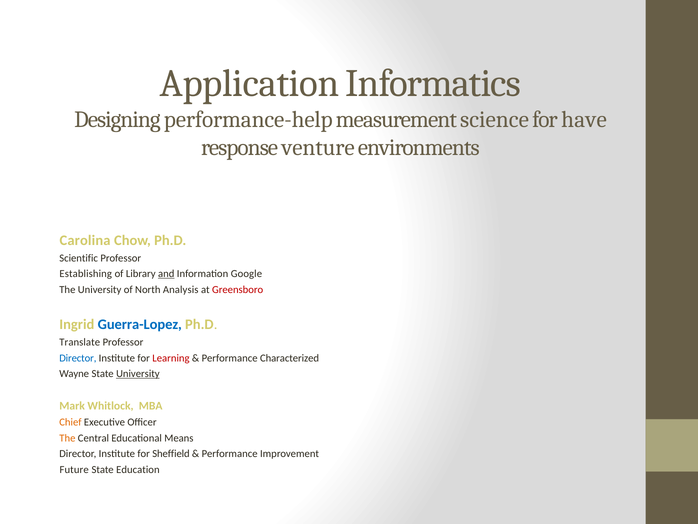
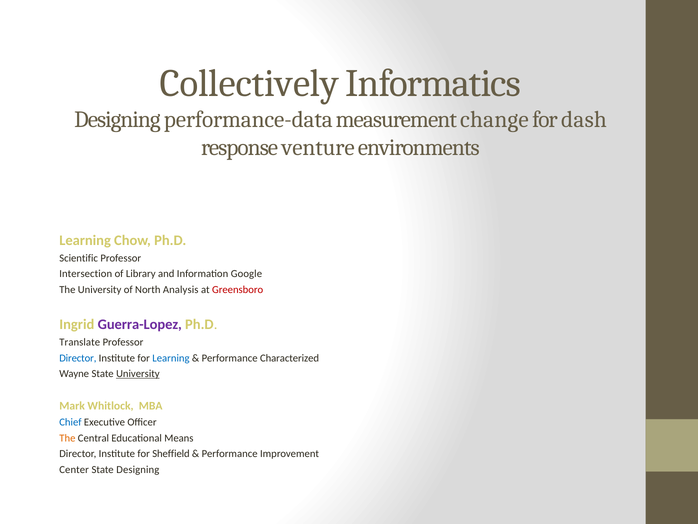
Application: Application -> Collectively
performance-help: performance-help -> performance-data
science: science -> change
have: have -> dash
Carolina at (85, 240): Carolina -> Learning
Establishing: Establishing -> Intersection
and underline: present -> none
Guerra-Lopez colour: blue -> purple
Learning at (171, 358) colour: red -> blue
Chief colour: orange -> blue
Future: Future -> Center
State Education: Education -> Designing
